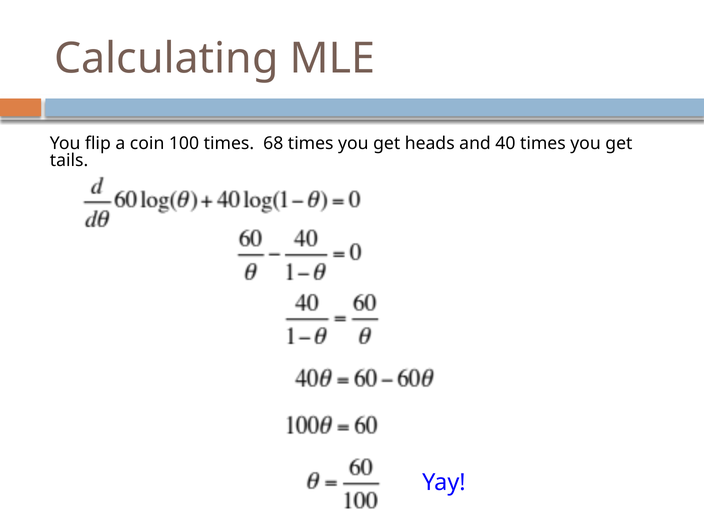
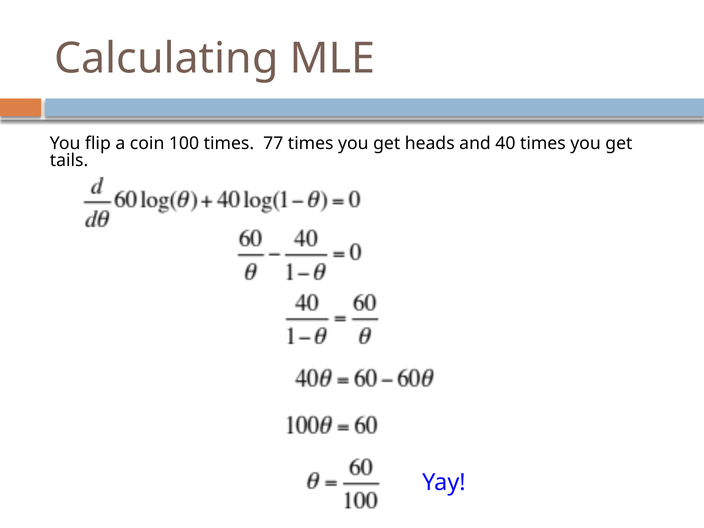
68: 68 -> 77
